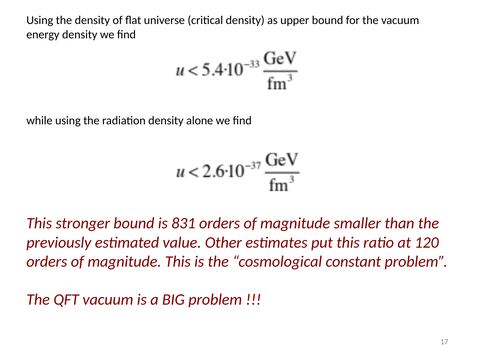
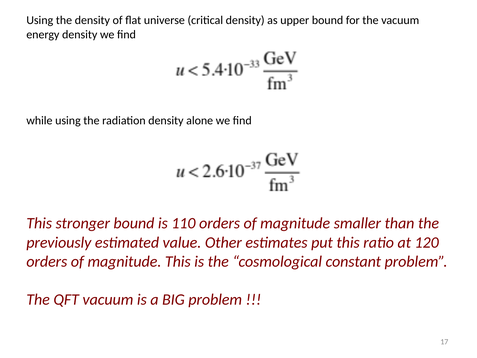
831: 831 -> 110
